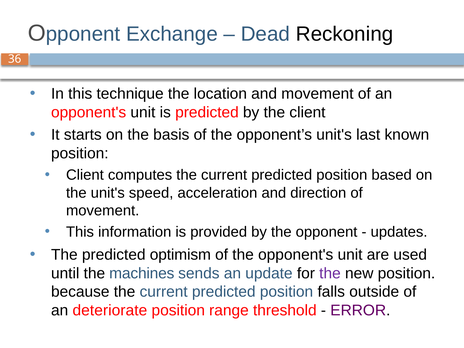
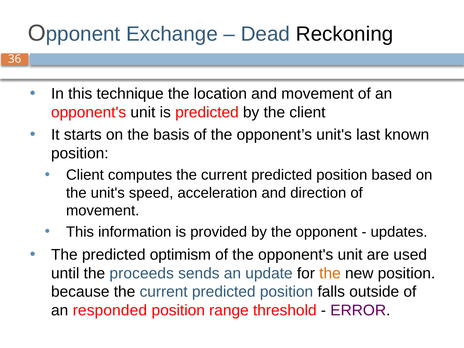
machines: machines -> proceeds
the at (330, 273) colour: purple -> orange
deteriorate: deteriorate -> responded
